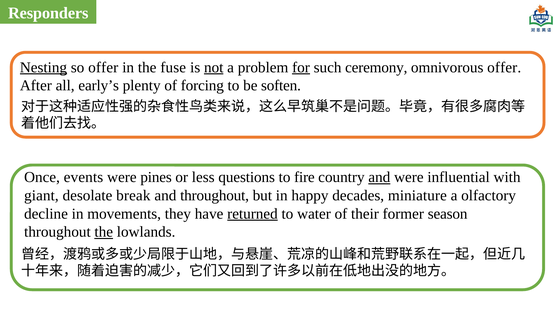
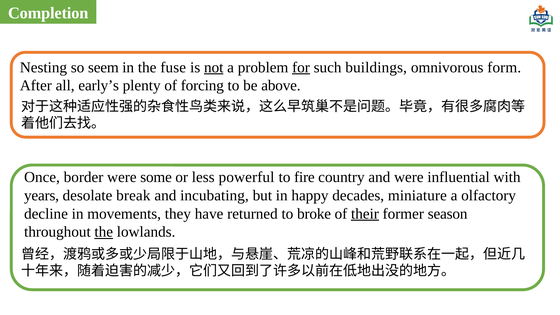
Responders: Responders -> Completion
Nesting underline: present -> none
so offer: offer -> seem
ceremony: ceremony -> buildings
omnivorous offer: offer -> form
soften: soften -> above
events: events -> border
pines: pines -> some
questions: questions -> powerful
and at (379, 177) underline: present -> none
giant: giant -> years
and throughout: throughout -> incubating
returned underline: present -> none
water: water -> broke
their underline: none -> present
